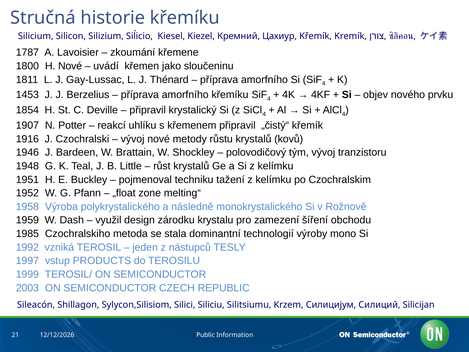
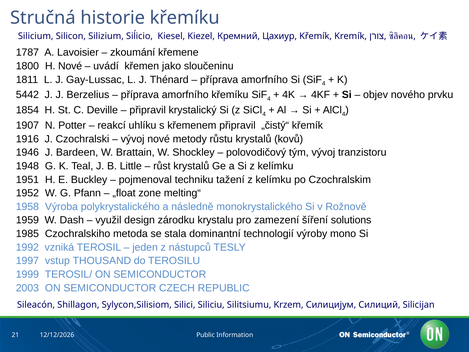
1453: 1453 -> 5442
obchodu: obchodu -> solutions
PRODUCTS: PRODUCTS -> THOUSAND
